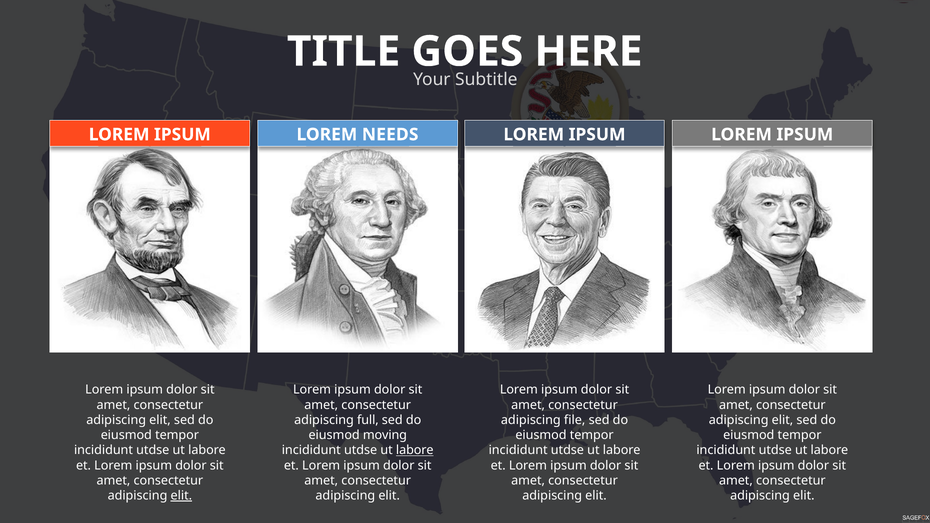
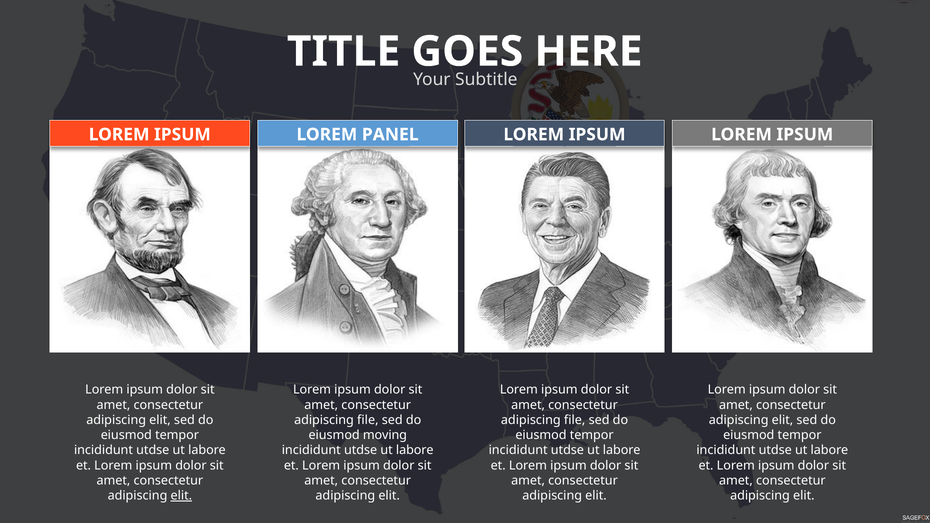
NEEDS: NEEDS -> PANEL
full at (368, 420): full -> file
labore at (415, 450) underline: present -> none
